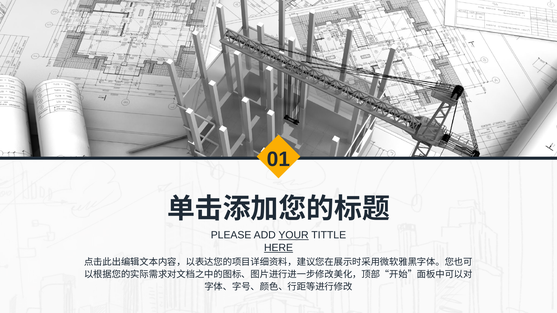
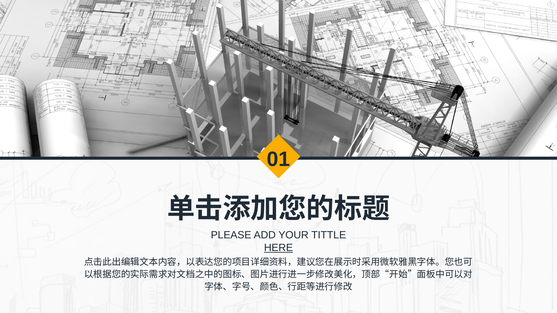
YOUR underline: present -> none
